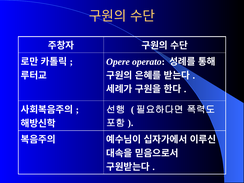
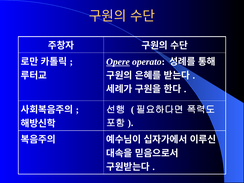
Opere underline: none -> present
